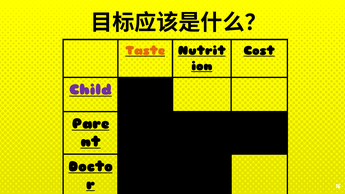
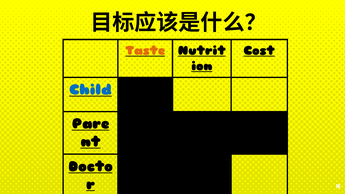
Child colour: purple -> blue
